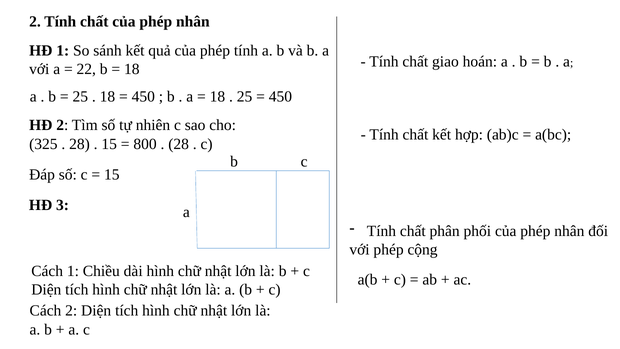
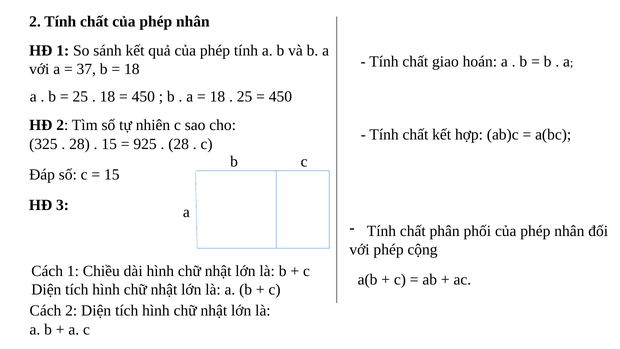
22: 22 -> 37
800: 800 -> 925
